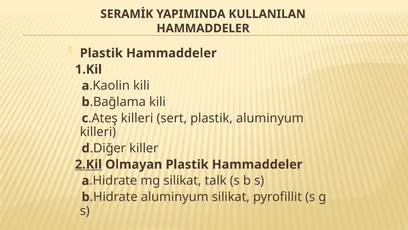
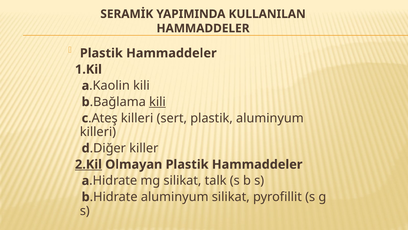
kili at (157, 102) underline: none -> present
